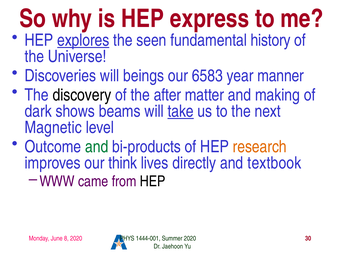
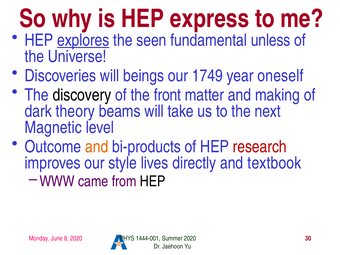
history: history -> unless
6583: 6583 -> 1749
manner: manner -> oneself
after: after -> front
shows: shows -> theory
take underline: present -> none
and at (97, 147) colour: green -> orange
research colour: orange -> red
think: think -> style
